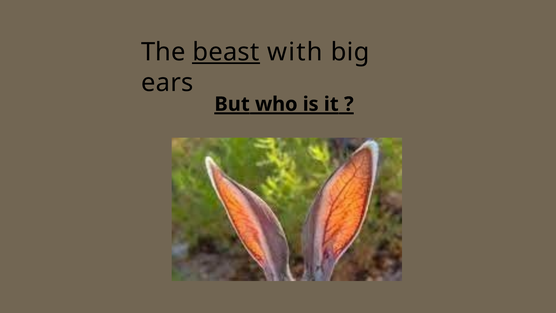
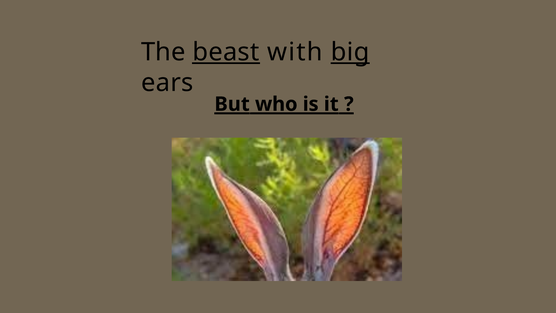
big underline: none -> present
